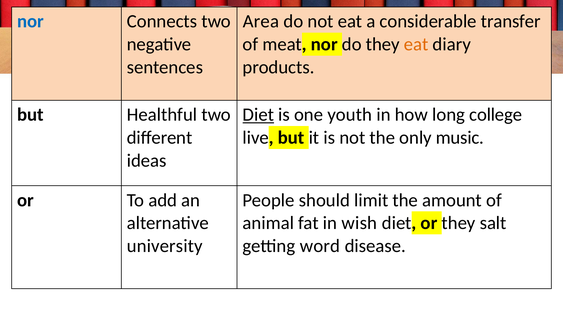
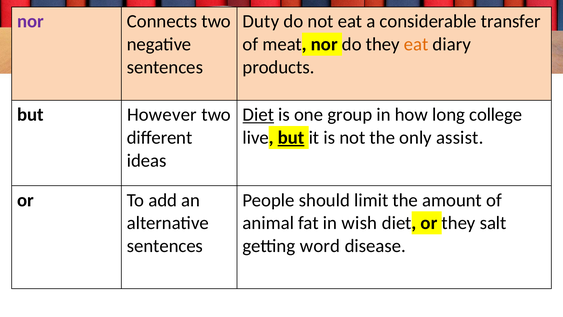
nor at (31, 21) colour: blue -> purple
Area: Area -> Duty
Healthful: Healthful -> However
youth: youth -> group
but at (291, 137) underline: none -> present
music: music -> assist
university at (165, 246): university -> sentences
